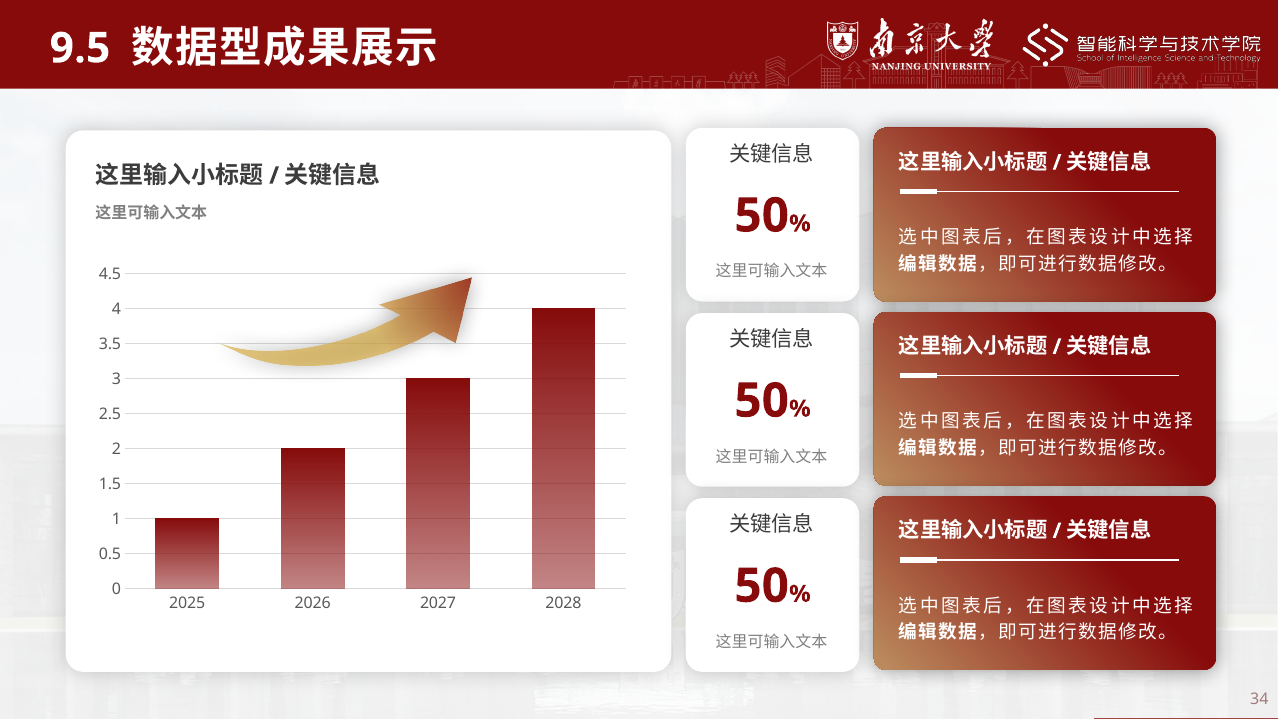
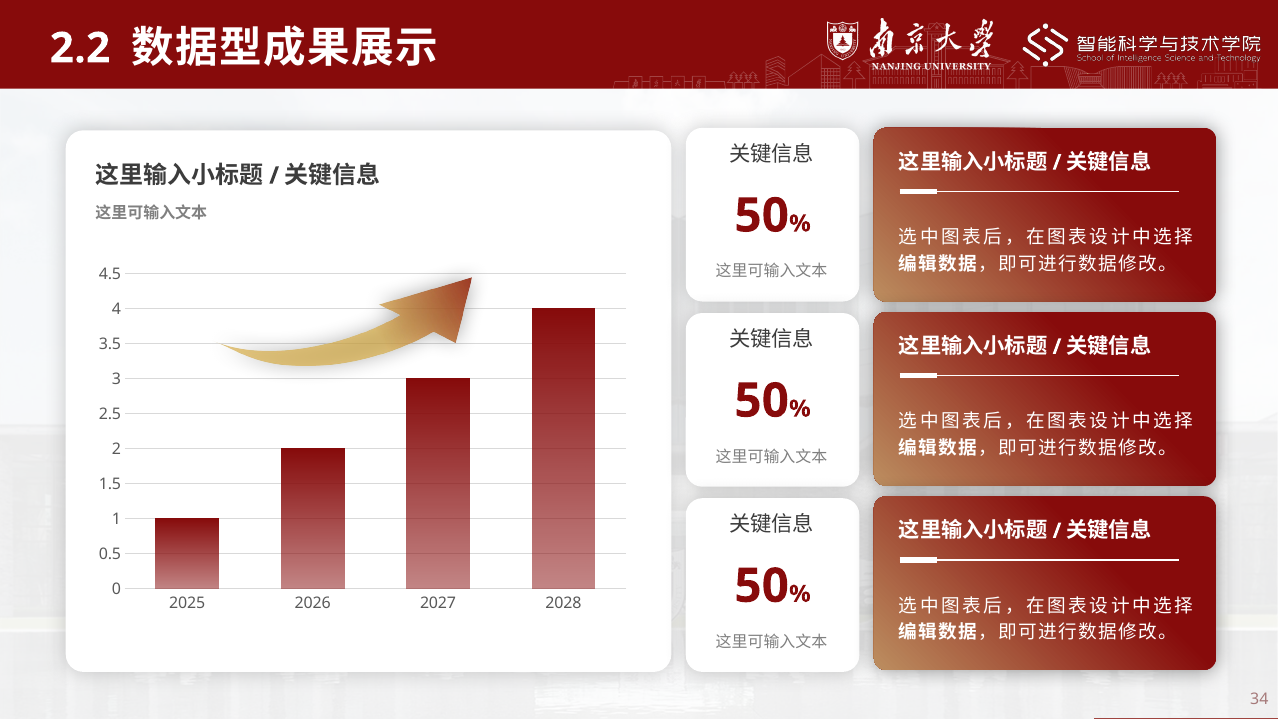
9.5: 9.5 -> 2.2
